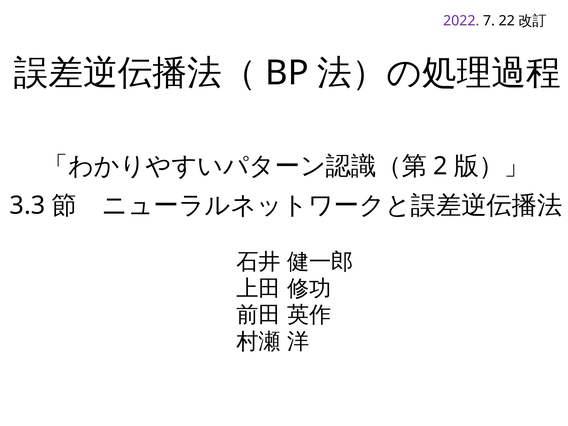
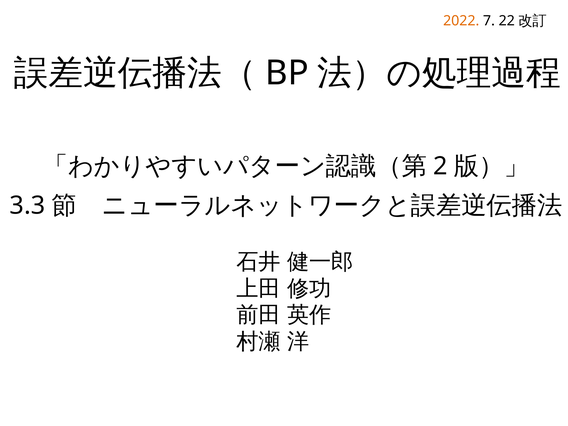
2022 colour: purple -> orange
